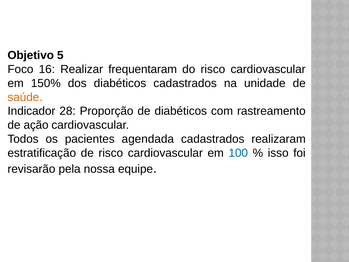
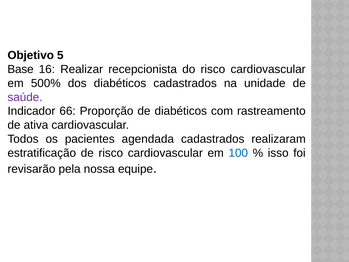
Foco: Foco -> Base
frequentaram: frequentaram -> recepcionista
150%: 150% -> 500%
saúde colour: orange -> purple
28: 28 -> 66
ação: ação -> ativa
